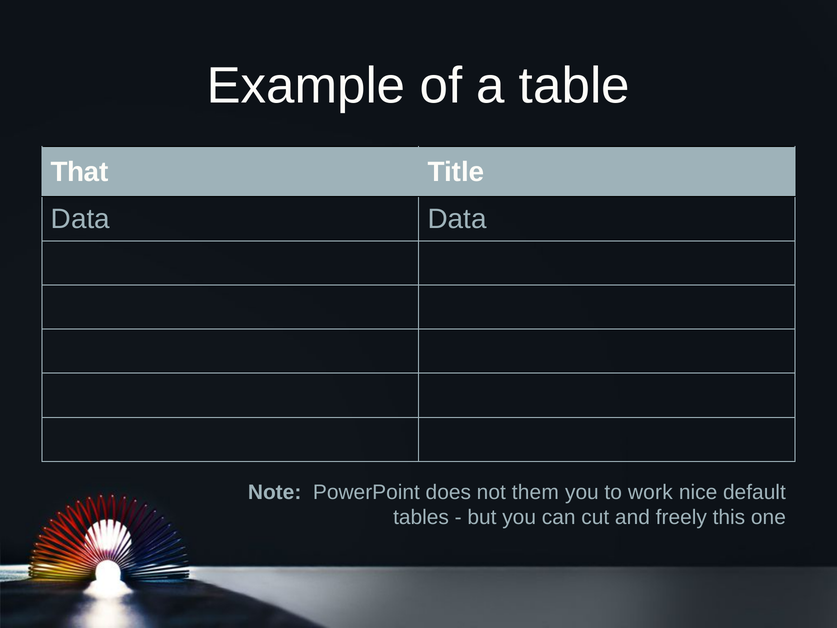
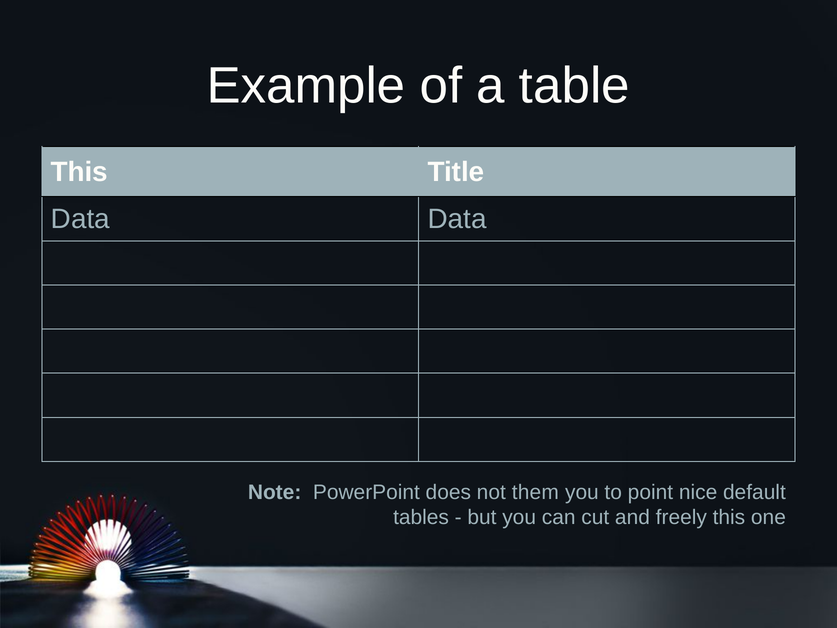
That at (80, 172): That -> This
work: work -> point
